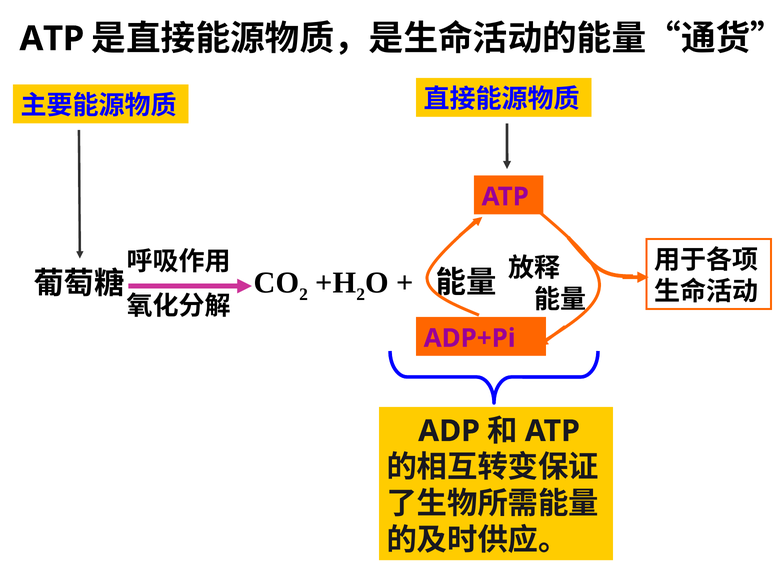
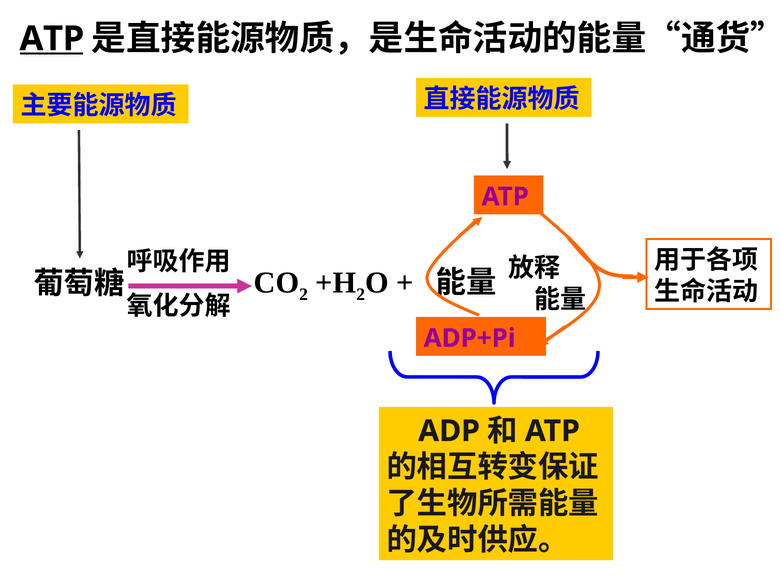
ATP at (52, 39) underline: none -> present
